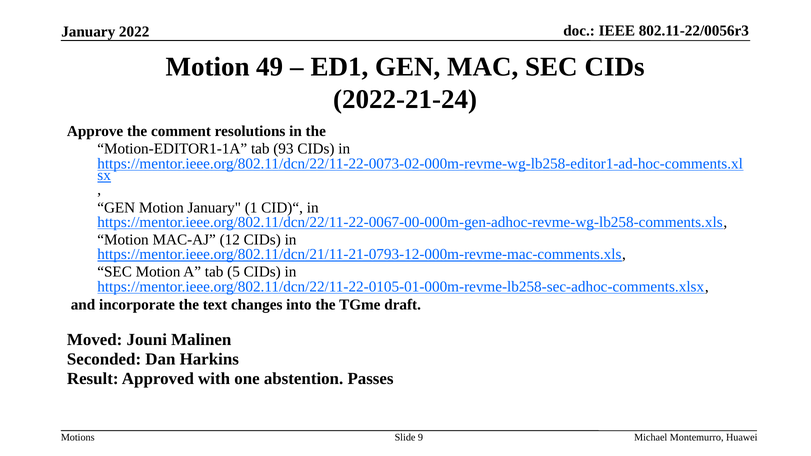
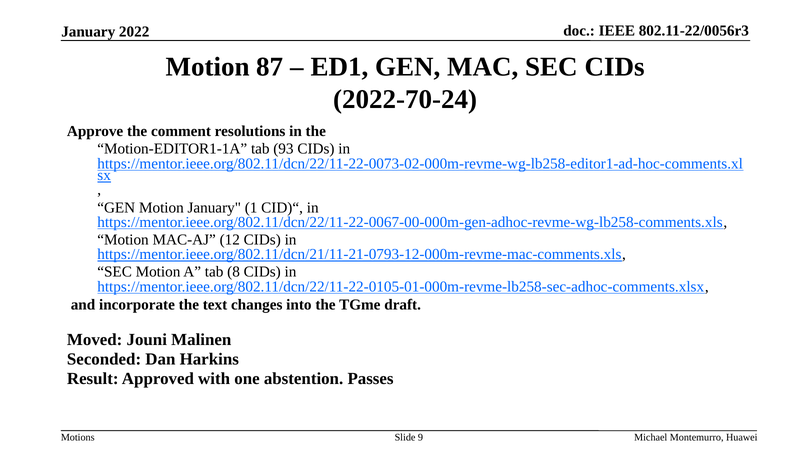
49: 49 -> 87
2022-21-24: 2022-21-24 -> 2022-70-24
5: 5 -> 8
